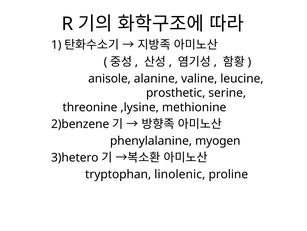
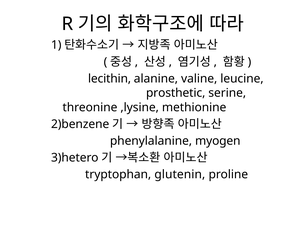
anisole: anisole -> lecithin
linolenic: linolenic -> glutenin
